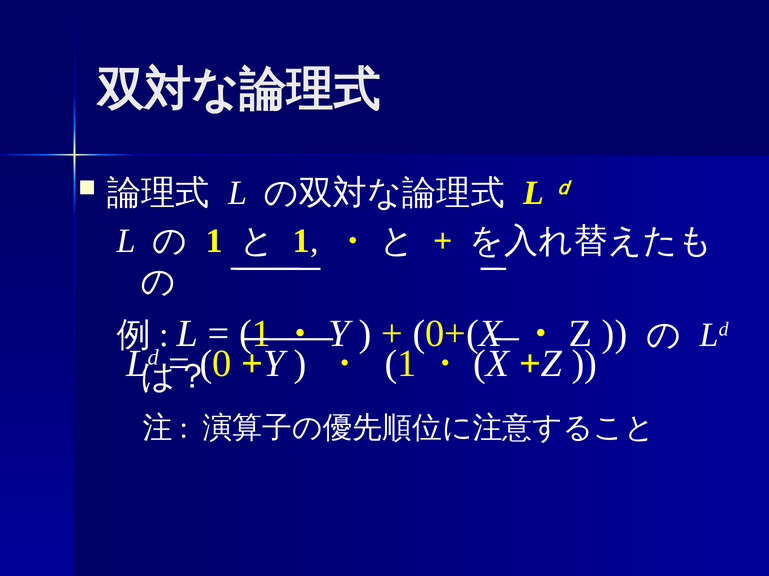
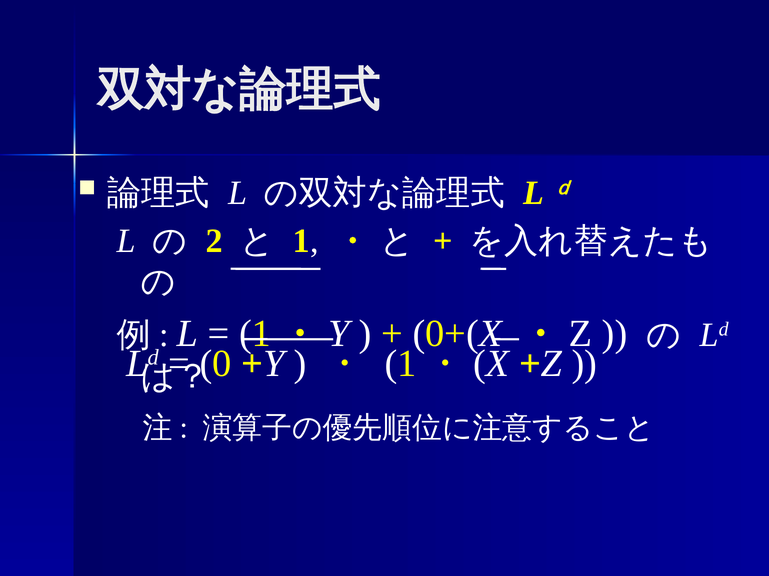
1 at (214, 241): 1 -> 2
